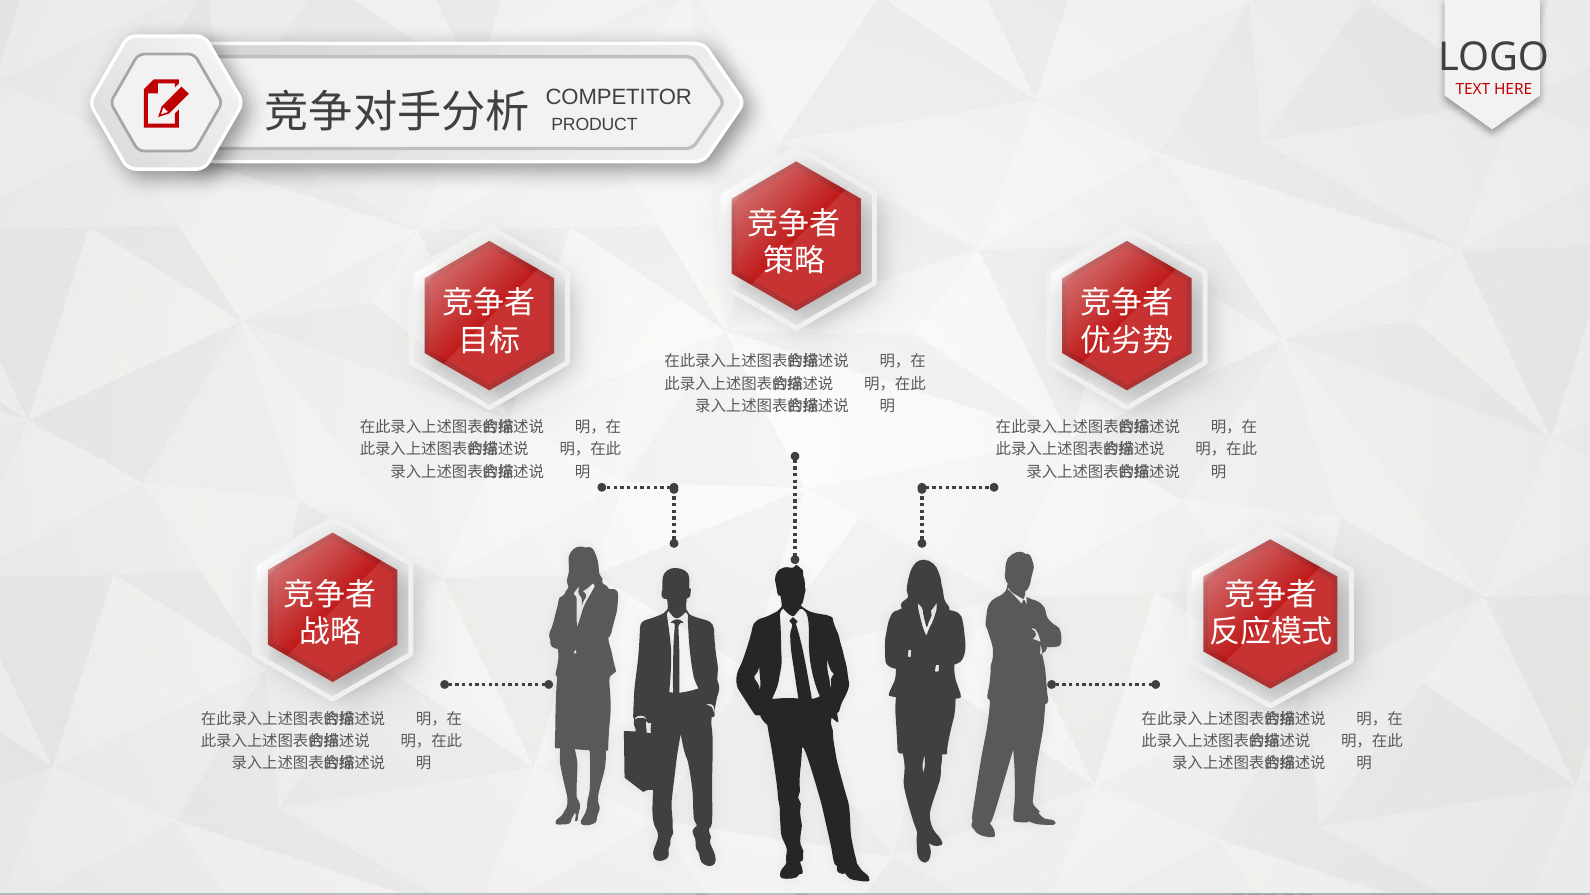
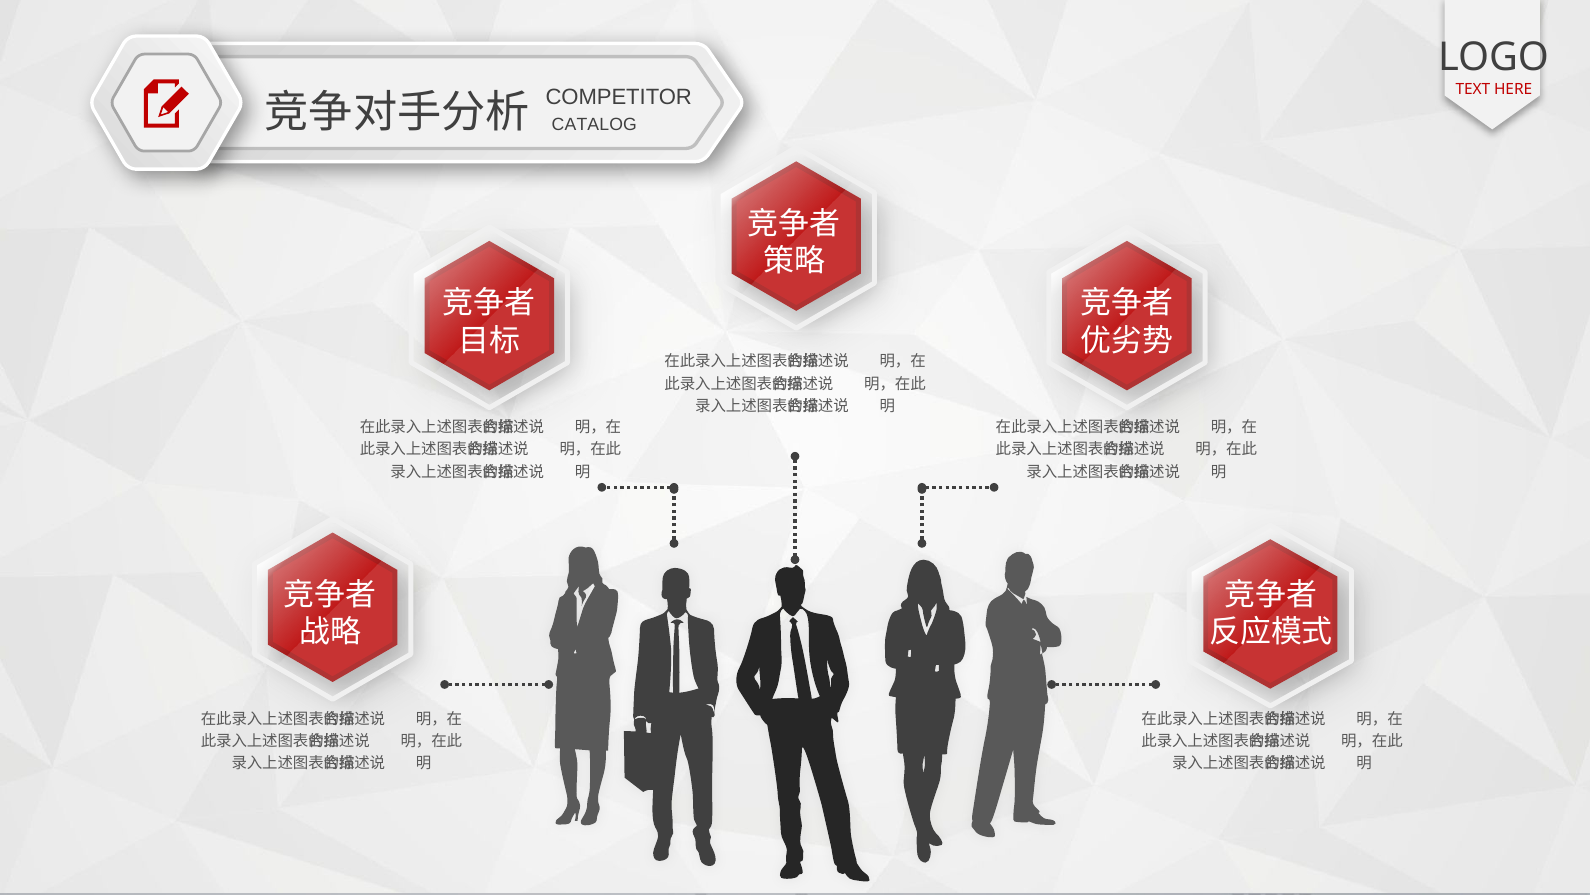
PRODUCT: PRODUCT -> CATALOG
